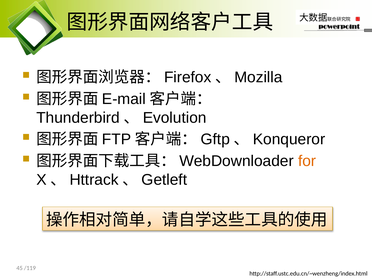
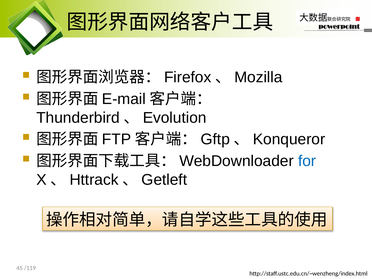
for colour: orange -> blue
